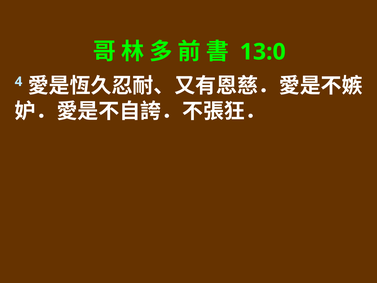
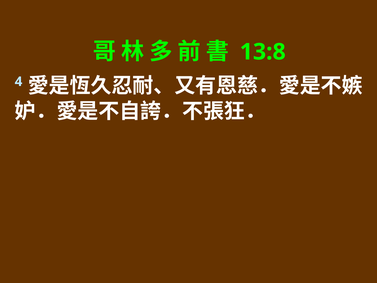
13:0: 13:0 -> 13:8
